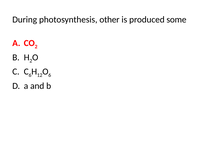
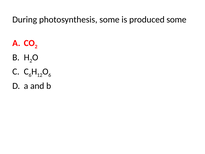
photosynthesis other: other -> some
